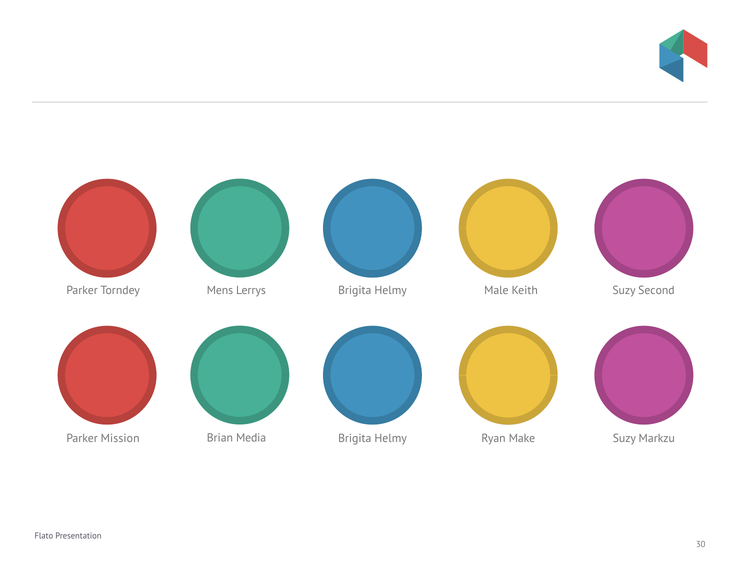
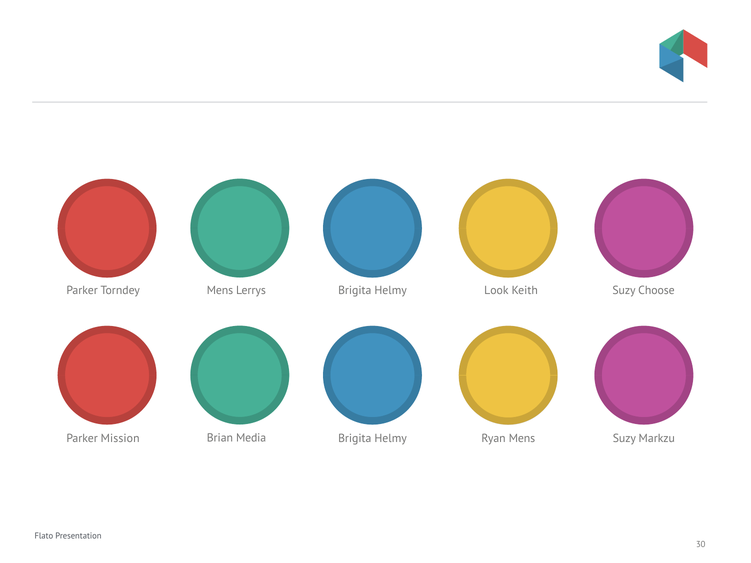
Male: Male -> Look
Second: Second -> Choose
Ryan Make: Make -> Mens
